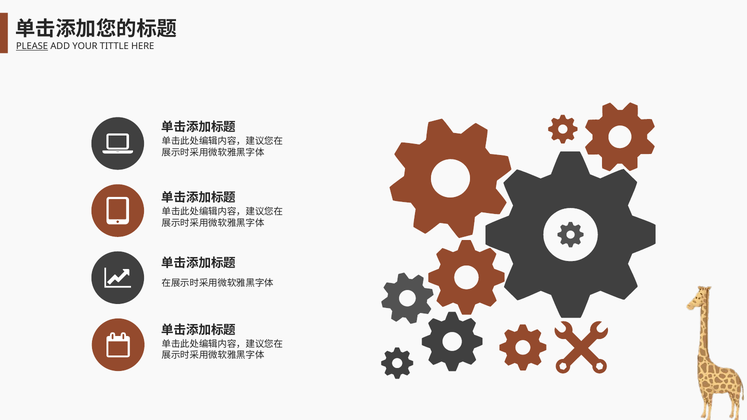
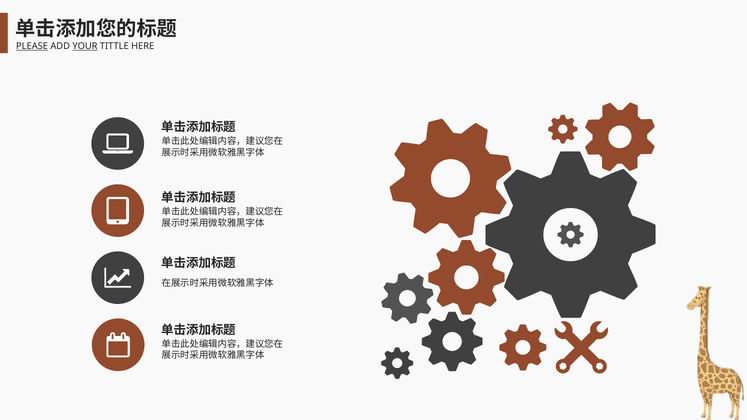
YOUR underline: none -> present
